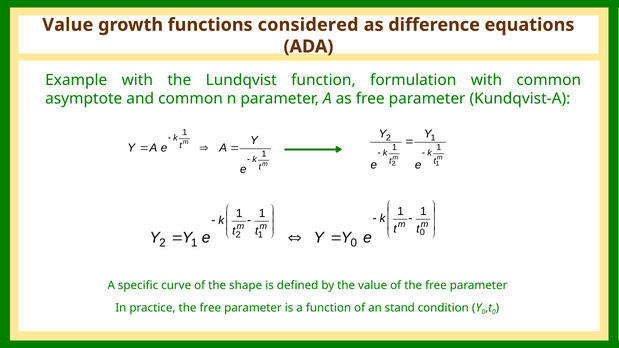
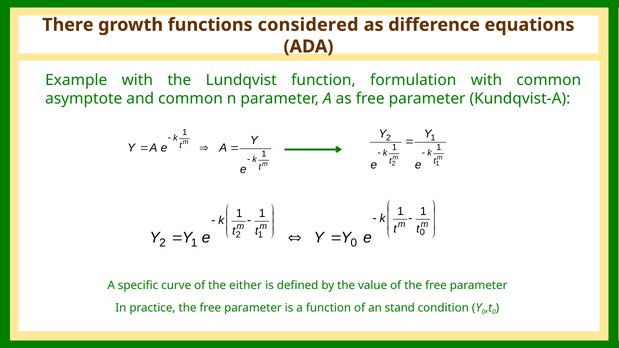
Value at (68, 25): Value -> There
shape: shape -> either
